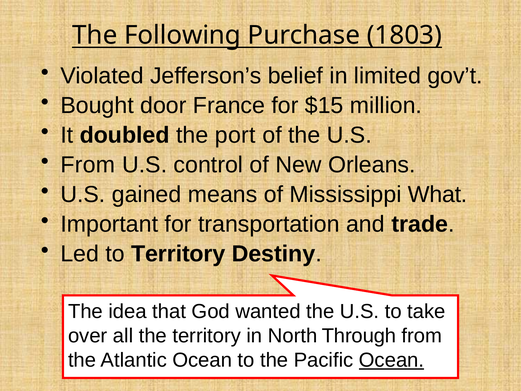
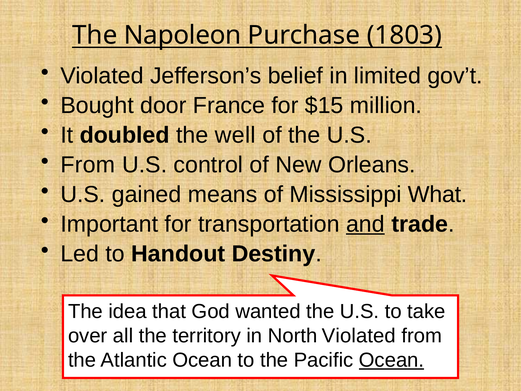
Following: Following -> Napoleon
port: port -> well
and underline: none -> present
to Territory: Territory -> Handout
North Through: Through -> Violated
